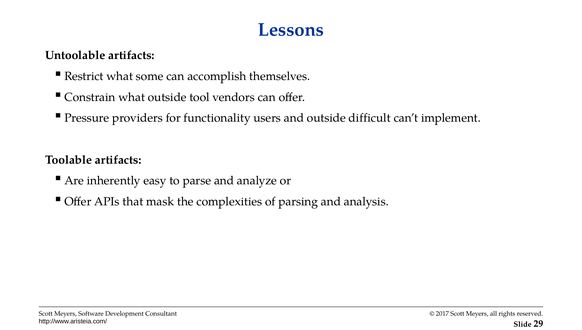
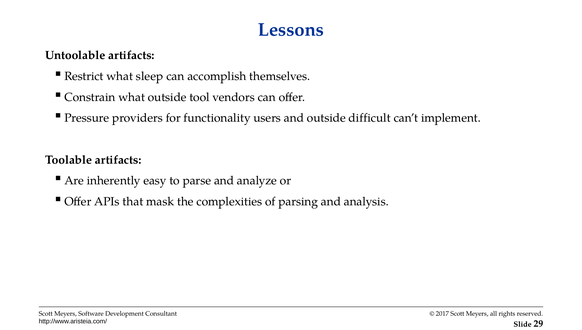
some: some -> sleep
